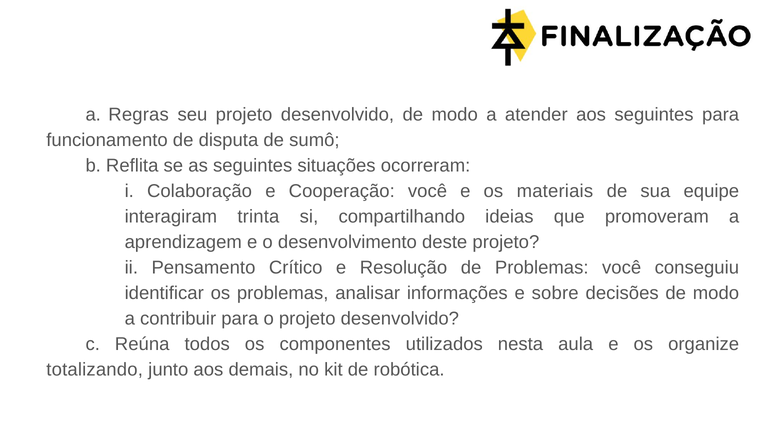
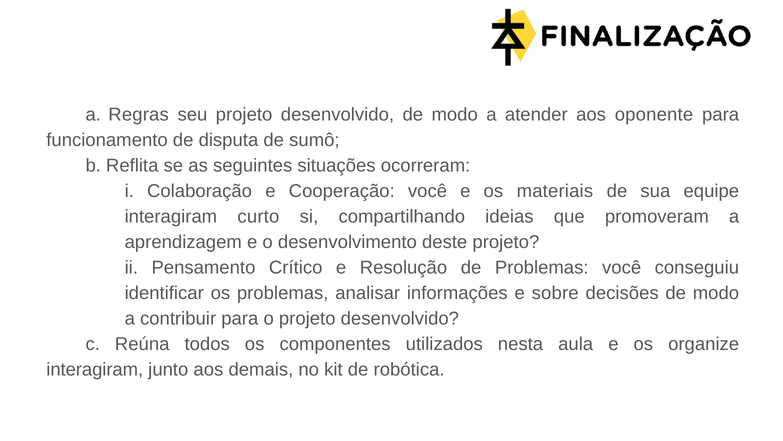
aos seguintes: seguintes -> oponente
trinta: trinta -> curto
totalizando at (95, 369): totalizando -> interagiram
